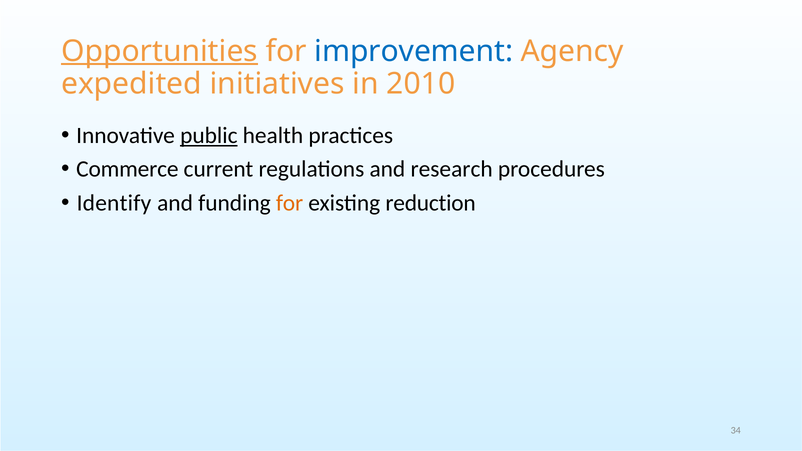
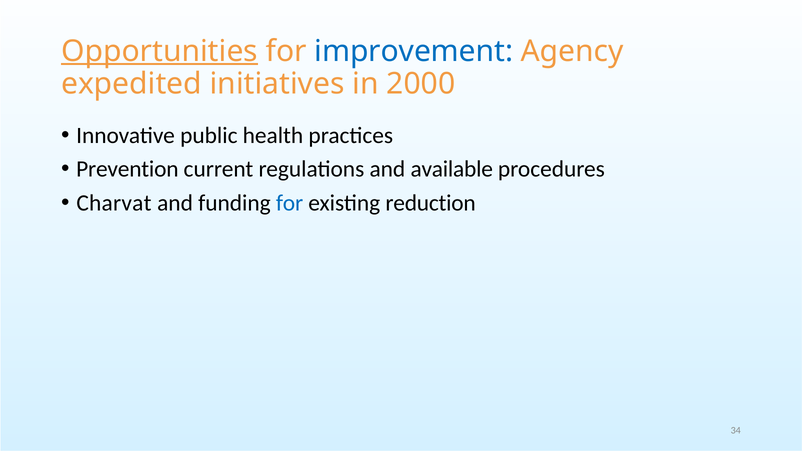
2010: 2010 -> 2000
public underline: present -> none
Commerce: Commerce -> Prevention
research: research -> available
Identify: Identify -> Charvat
for at (290, 203) colour: orange -> blue
